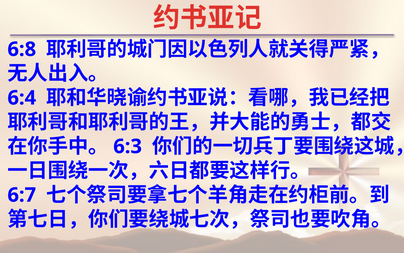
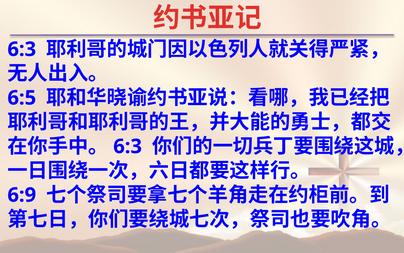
6:8 at (22, 49): 6:8 -> 6:3
6:4: 6:4 -> 6:5
6:7: 6:7 -> 6:9
